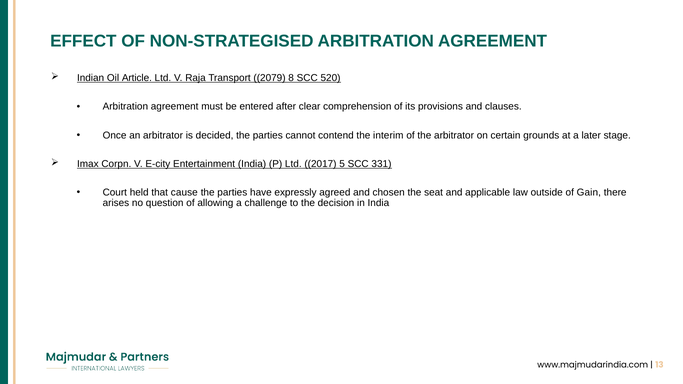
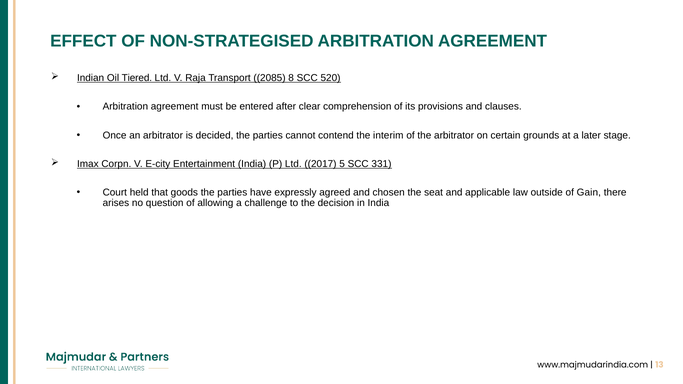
Article: Article -> Tiered
2079: 2079 -> 2085
cause: cause -> goods
